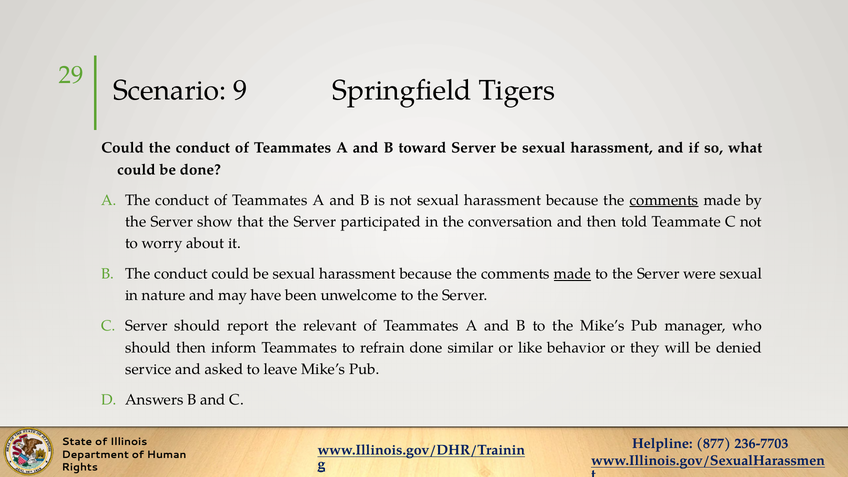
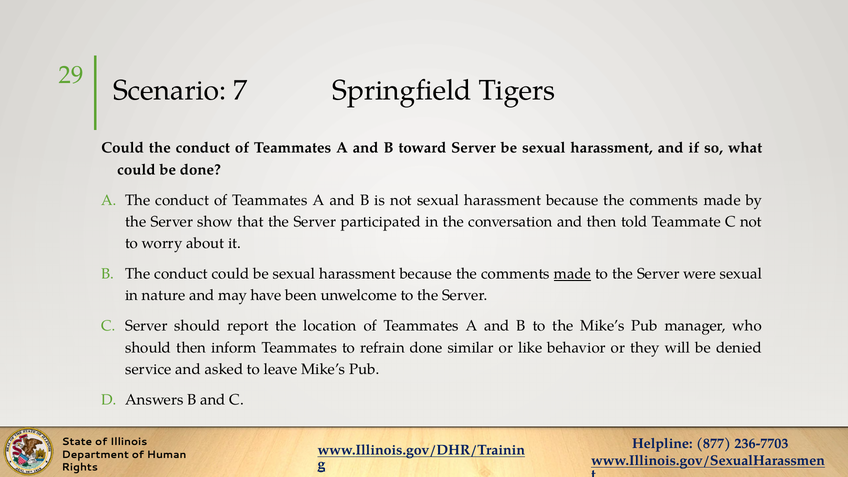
9: 9 -> 7
comments at (664, 200) underline: present -> none
relevant: relevant -> location
